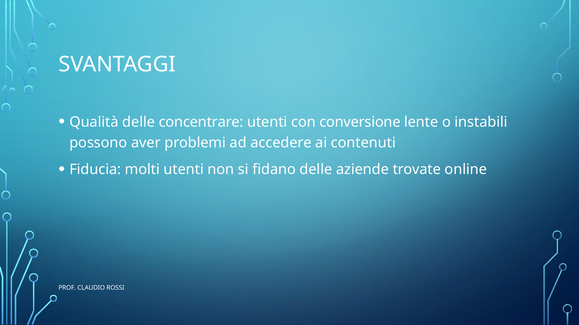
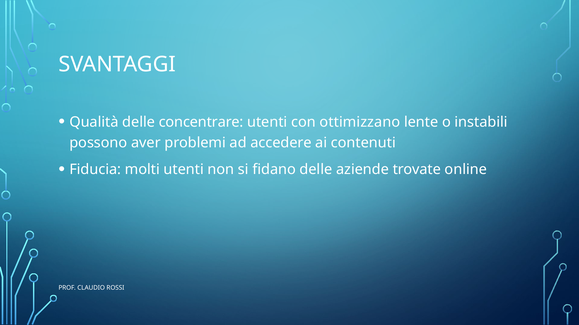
conversione: conversione -> ottimizzano
